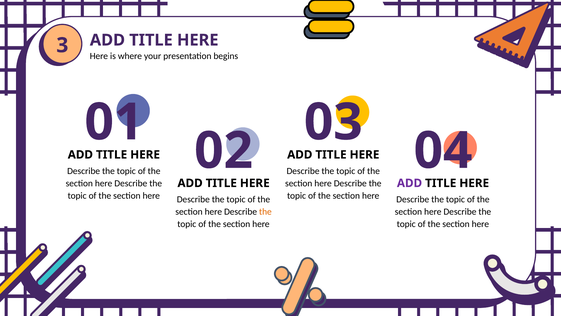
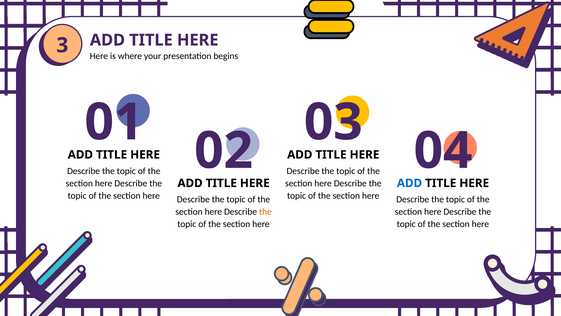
ADD at (410, 183) colour: purple -> blue
